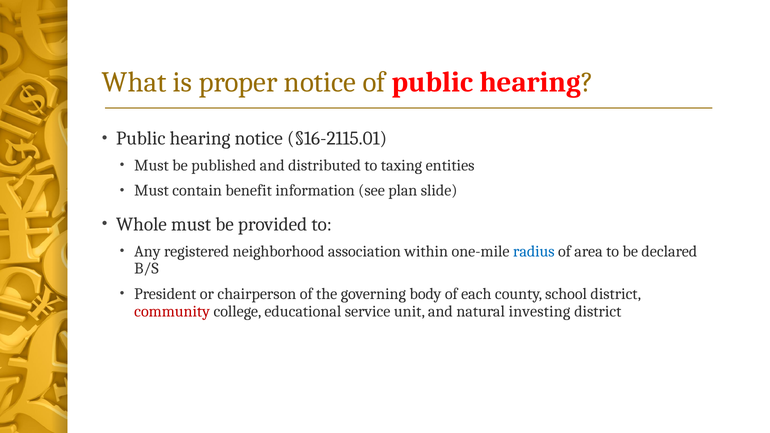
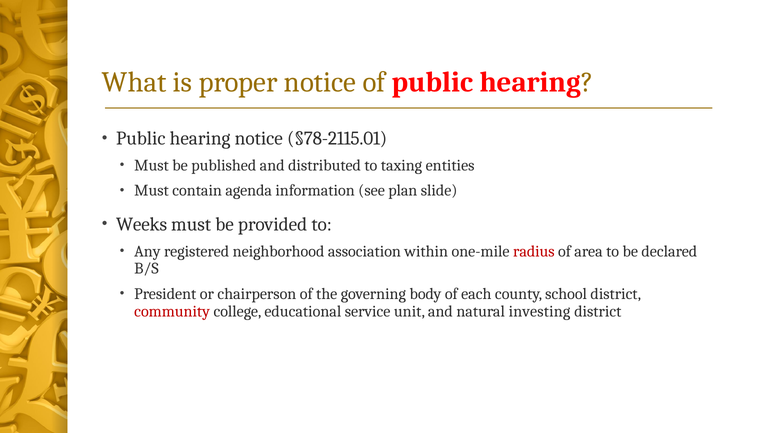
§16-2115.01: §16-2115.01 -> §78-2115.01
benefit: benefit -> agenda
Whole: Whole -> Weeks
radius colour: blue -> red
